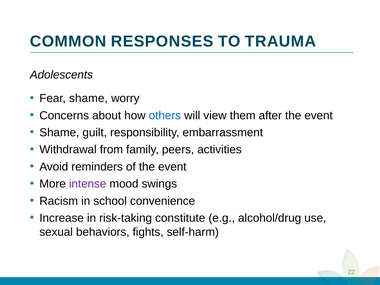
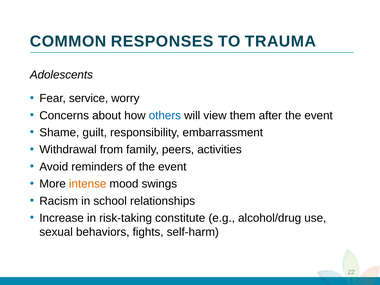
Fear shame: shame -> service
intense colour: purple -> orange
convenience: convenience -> relationships
